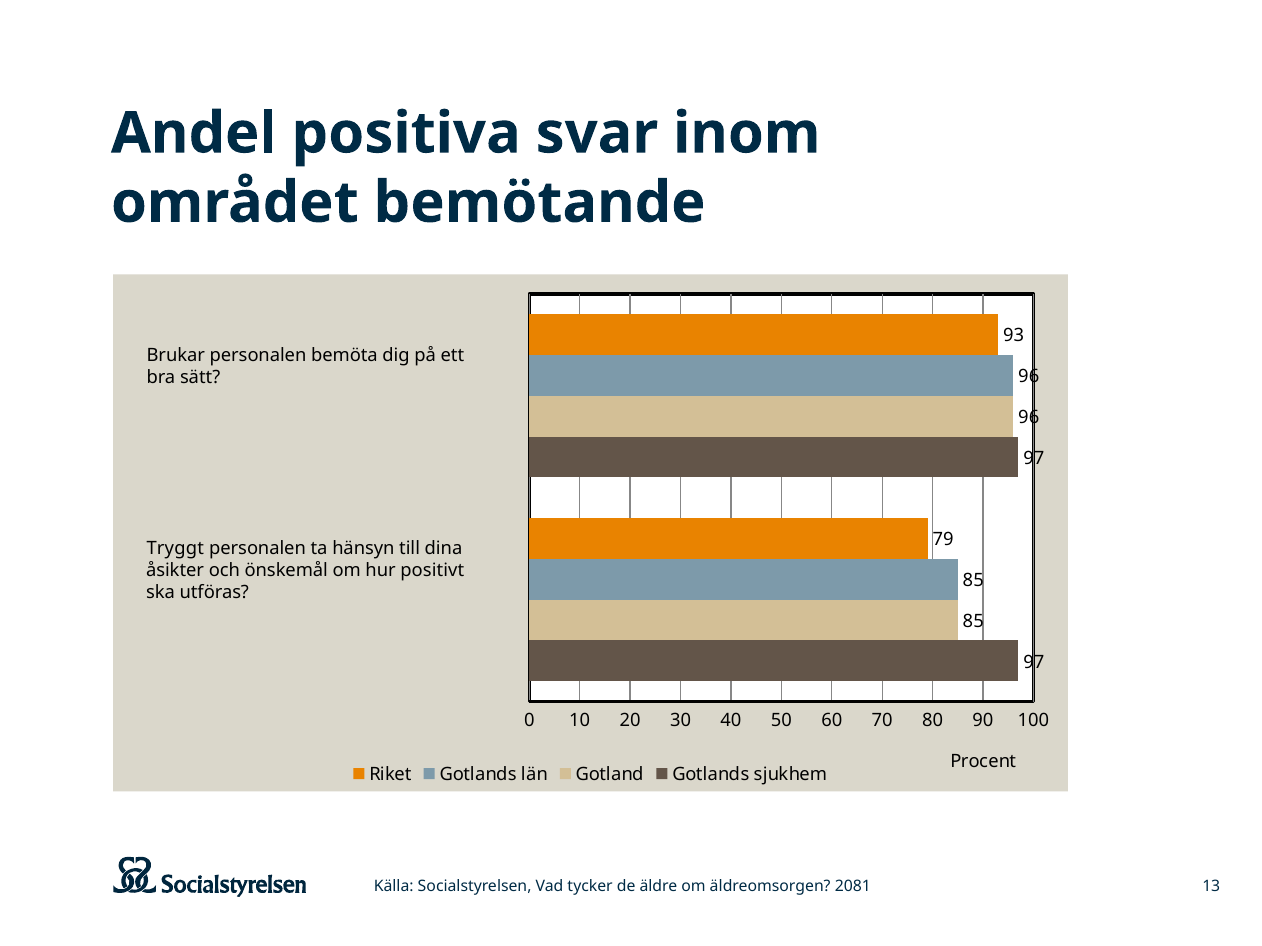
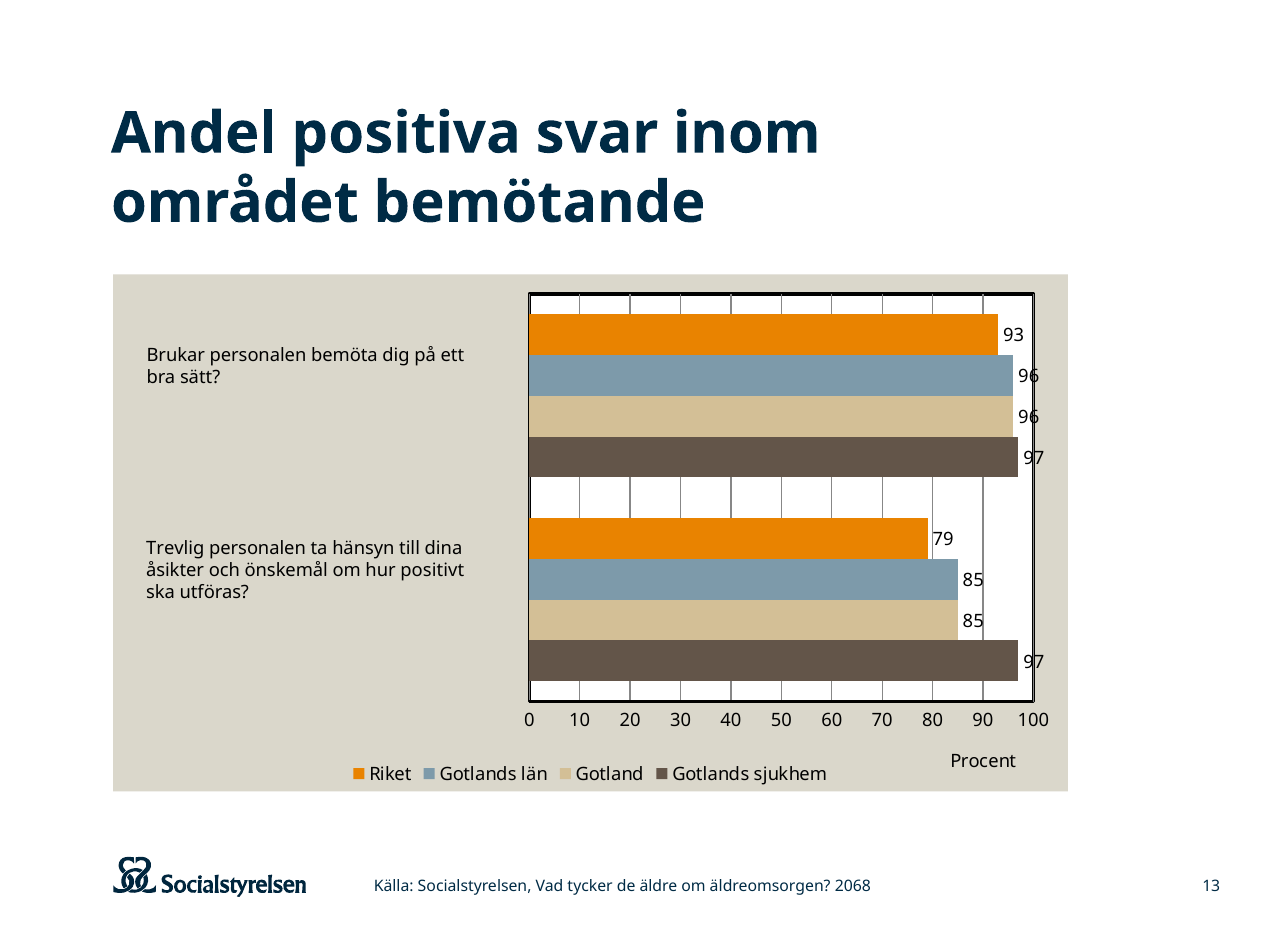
Tryggt: Tryggt -> Trevlig
2081: 2081 -> 2068
